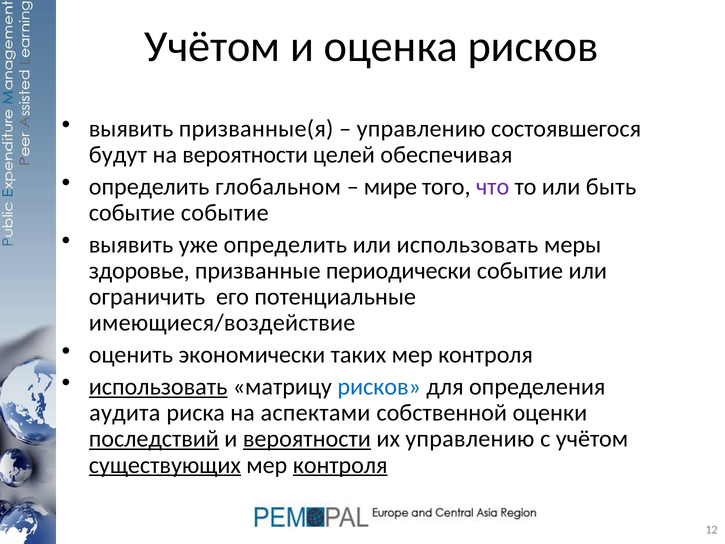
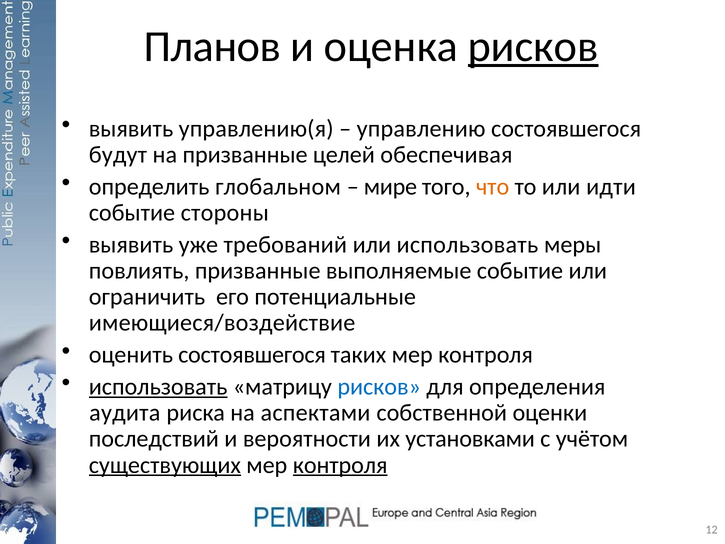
Учётом at (212, 46): Учётом -> Планов
рисков at (533, 46) underline: none -> present
призванные(я: призванные(я -> управлению(я
на вероятности: вероятности -> призванные
что colour: purple -> orange
быть: быть -> идти
событие событие: событие -> стороны
уже определить: определить -> требований
здоровье: здоровье -> повлиять
периодически: периодически -> выполняемые
оценить экономически: экономически -> состоявшегося
последствий underline: present -> none
вероятности at (307, 439) underline: present -> none
их управлению: управлению -> установками
